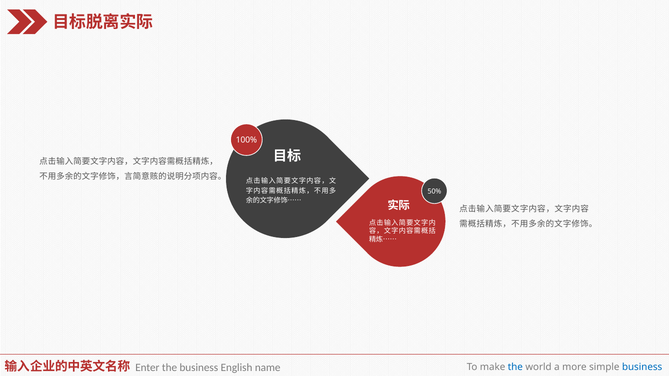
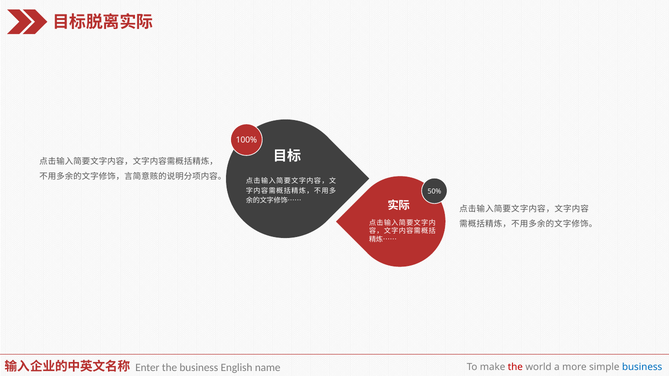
the at (515, 368) colour: blue -> red
